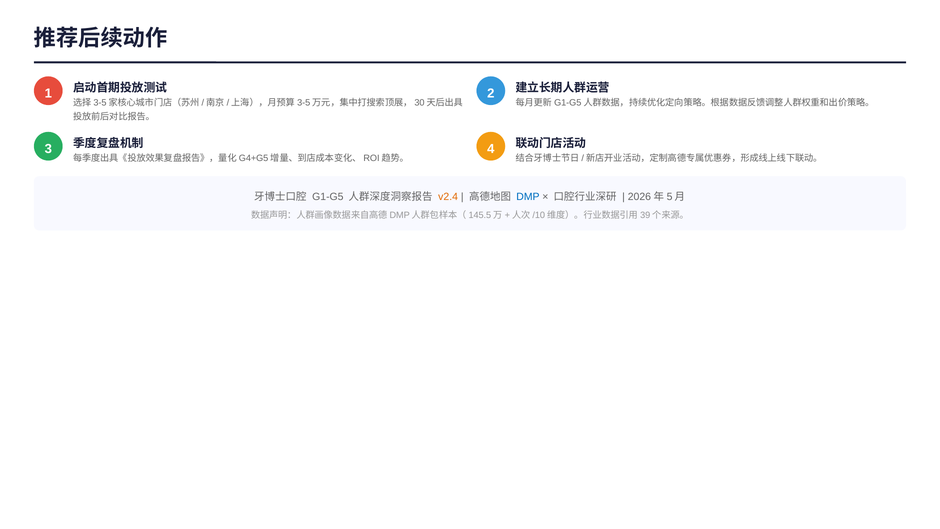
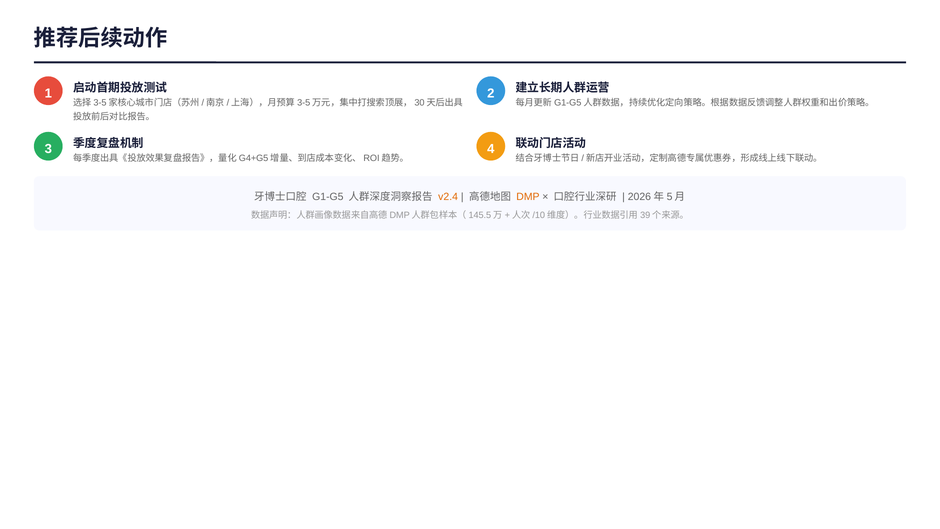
DMP colour: blue -> orange
